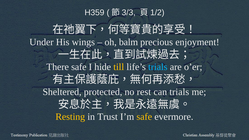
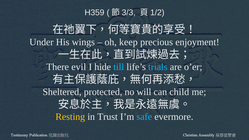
balm: balm -> keep
There safe: safe -> evil
till colour: yellow -> light blue
rest: rest -> will
can trials: trials -> child
safe at (144, 117) colour: yellow -> light blue
